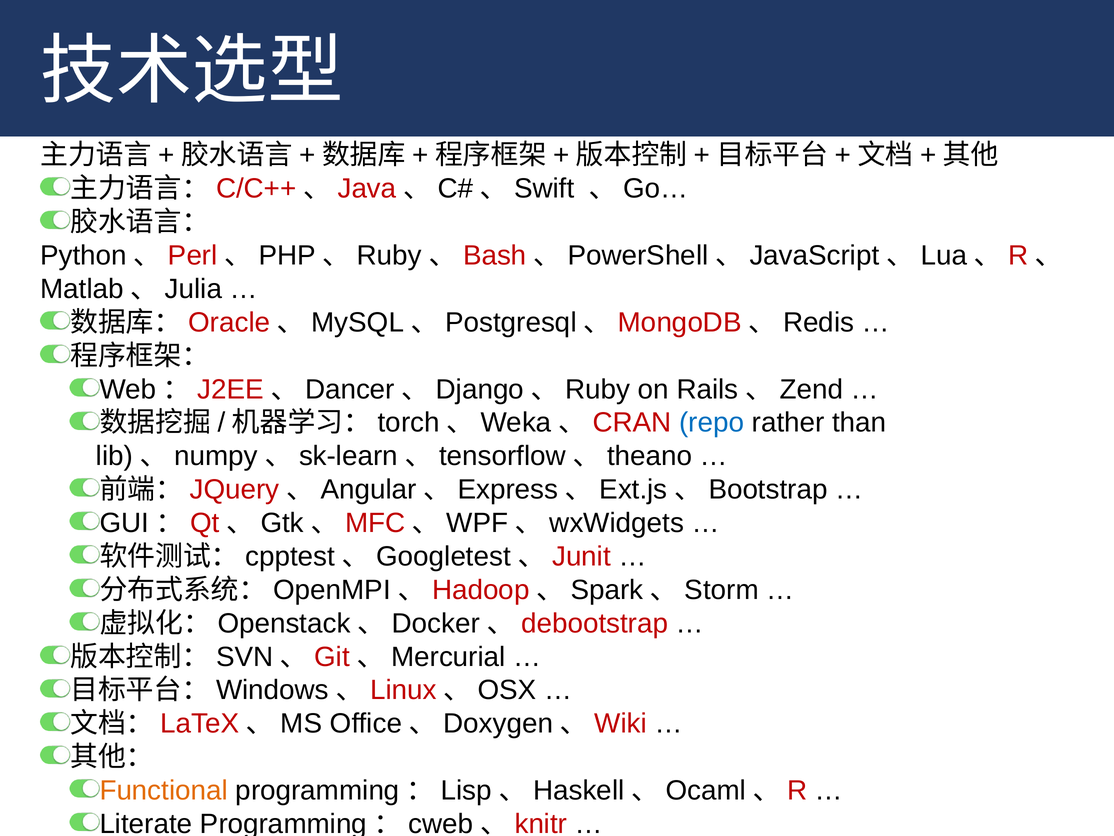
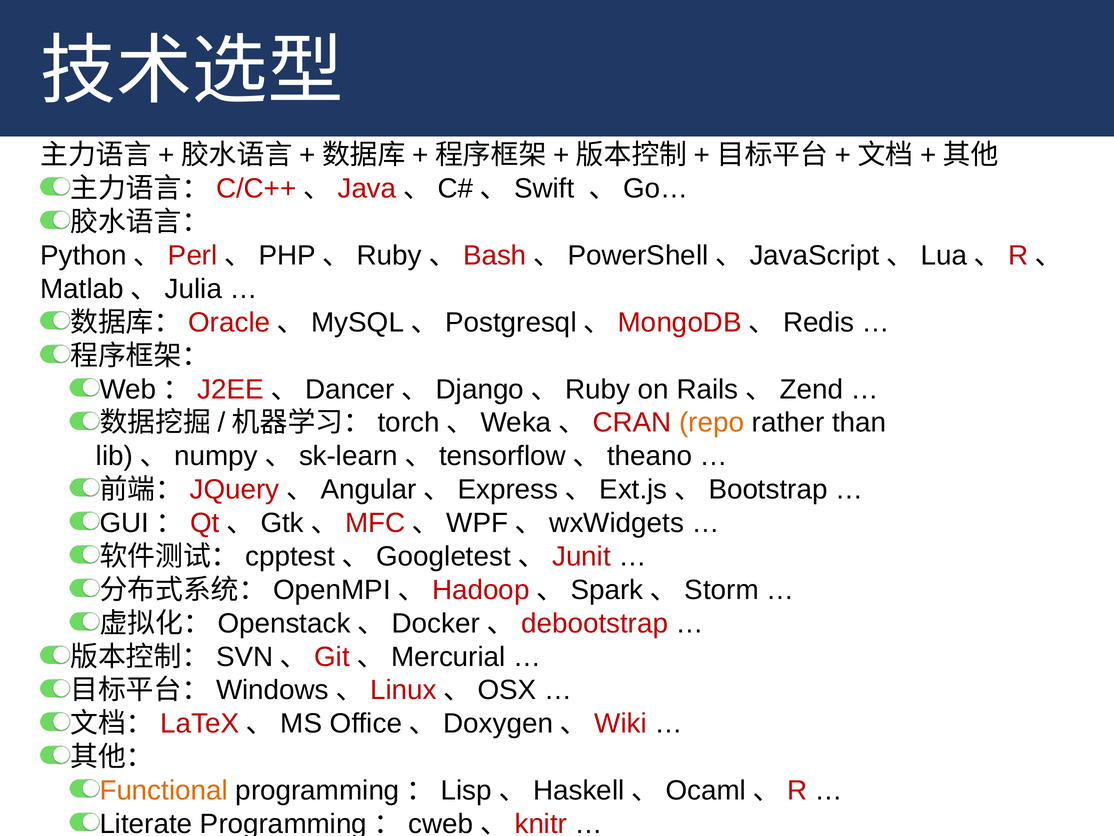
repo colour: blue -> orange
